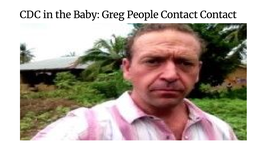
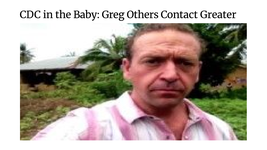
People: People -> Others
Contact Contact: Contact -> Greater
